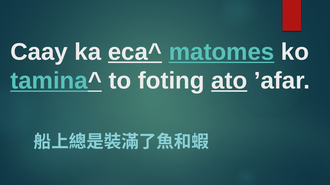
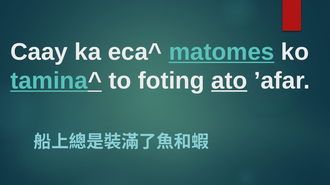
eca^ underline: present -> none
